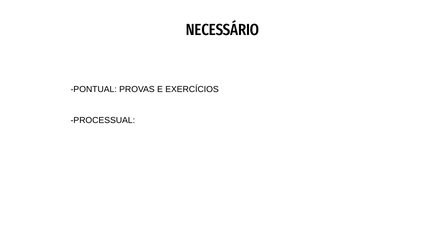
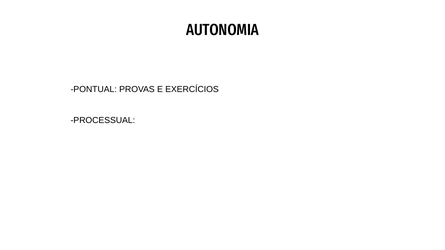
NECESSÁRIO: NECESSÁRIO -> AUTONOMIA
